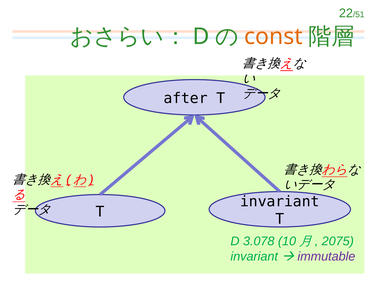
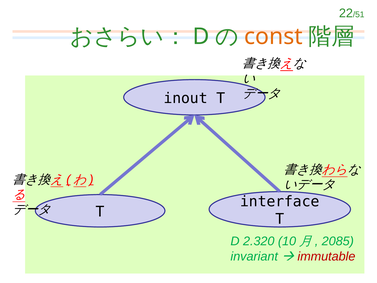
after: after -> inout
invariant at (280, 201): invariant -> interface
3.078: 3.078 -> 2.320
2075: 2075 -> 2085
immutable colour: purple -> red
